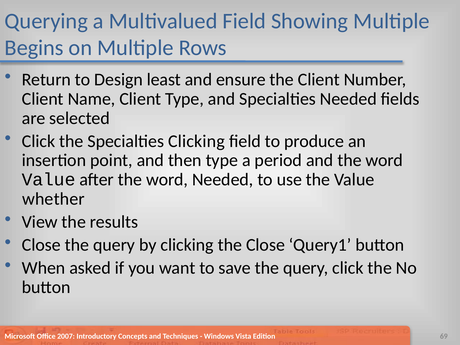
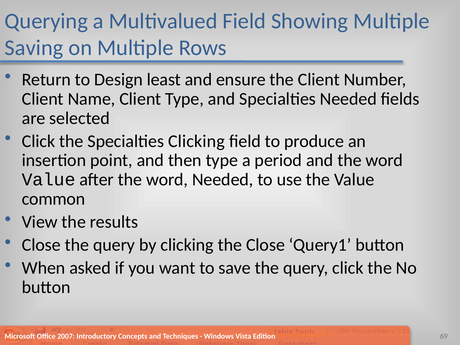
Begins: Begins -> Saving
whether: whether -> common
